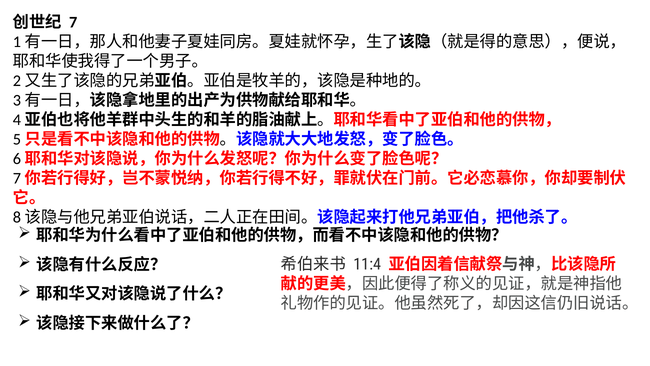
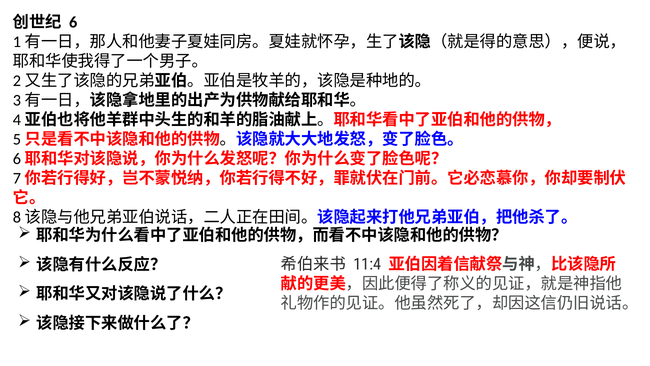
7: 7 -> 6
